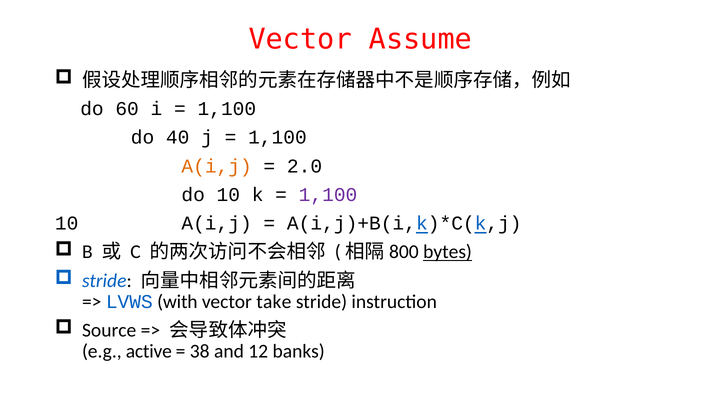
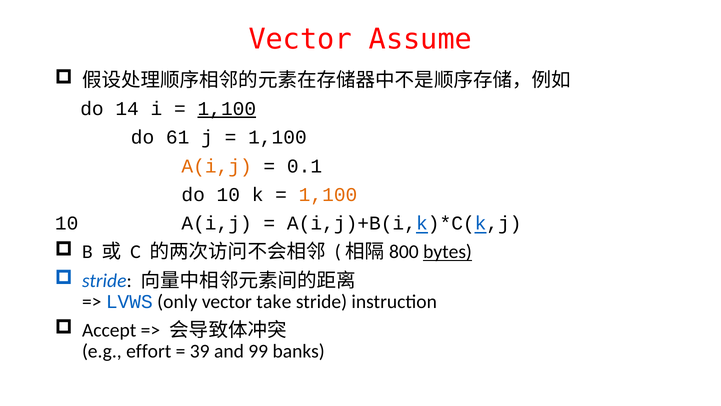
60: 60 -> 14
1,100 at (227, 109) underline: none -> present
40: 40 -> 61
2.0: 2.0 -> 0.1
1,100 at (328, 195) colour: purple -> orange
with: with -> only
Source: Source -> Accept
active: active -> effort
38: 38 -> 39
12: 12 -> 99
